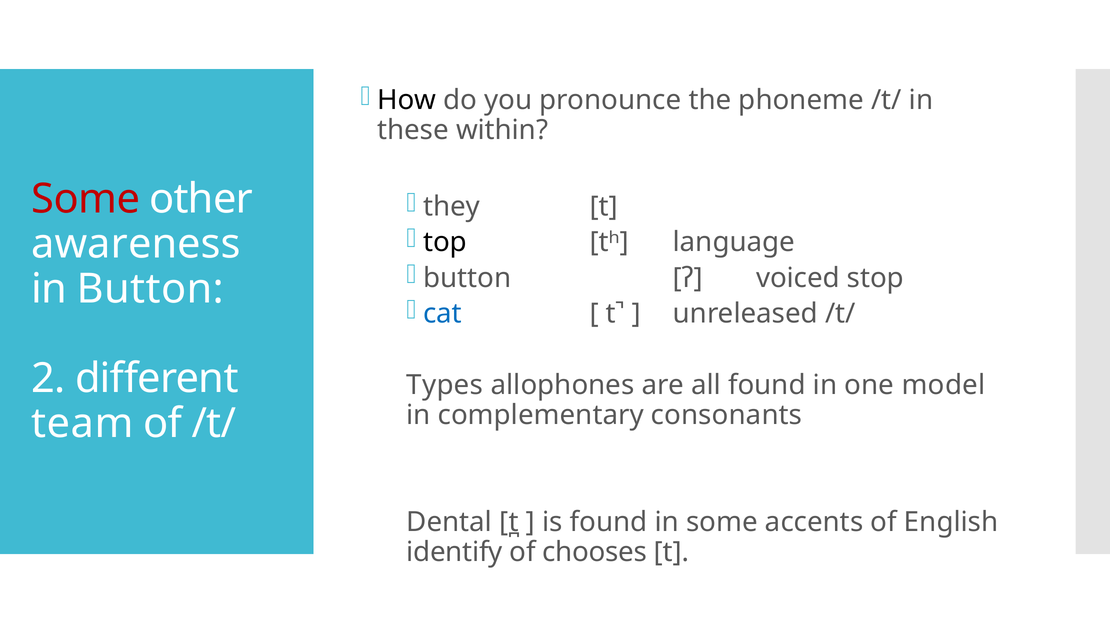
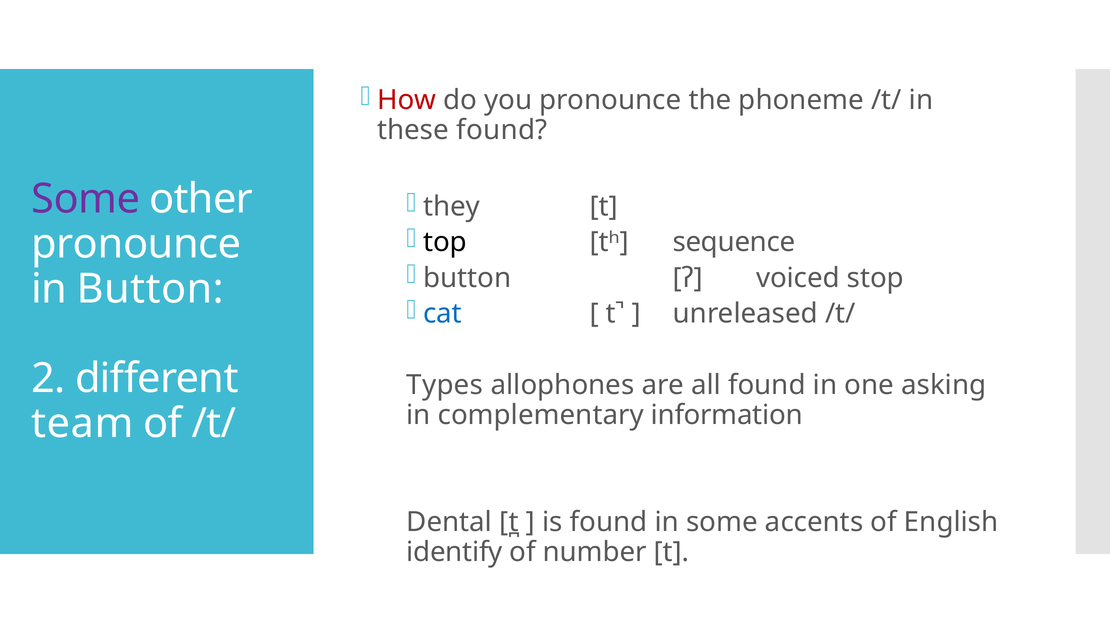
How colour: black -> red
these within: within -> found
Some at (86, 199) colour: red -> purple
language: language -> sequence
awareness at (136, 244): awareness -> pronounce
model: model -> asking
consonants: consonants -> information
chooses: chooses -> number
